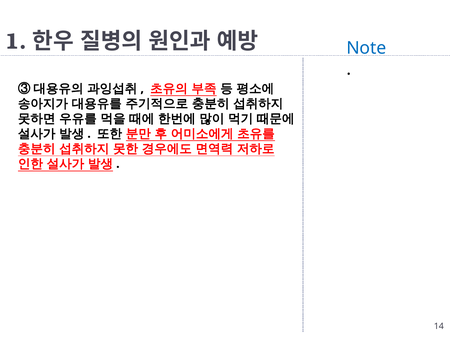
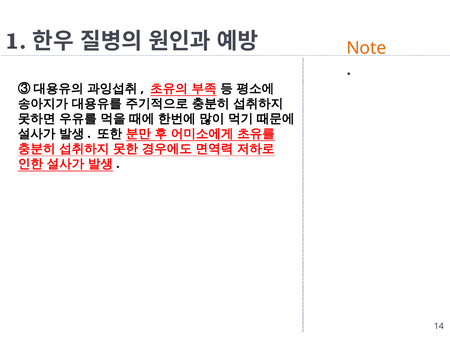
Note colour: blue -> orange
